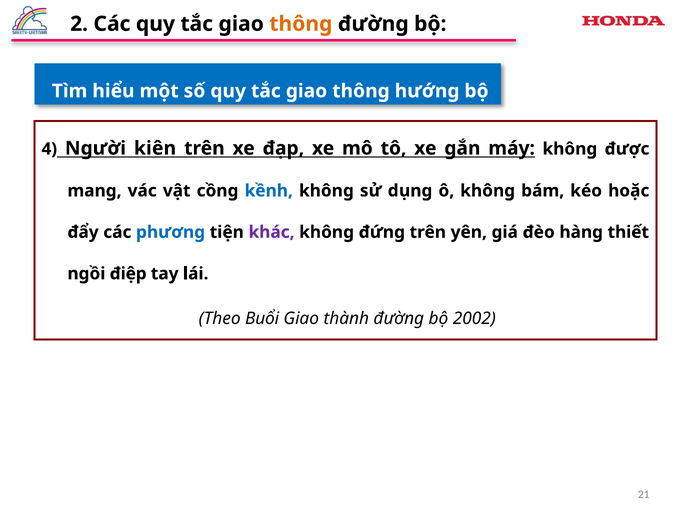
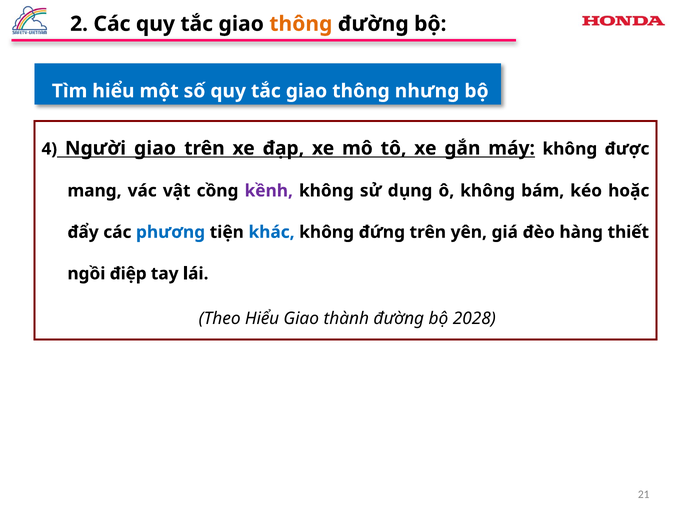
hướng: hướng -> nhưng
Người kiên: kiên -> giao
kềnh colour: blue -> purple
khác colour: purple -> blue
Buổi: Buổi -> Hiểu
2002: 2002 -> 2028
